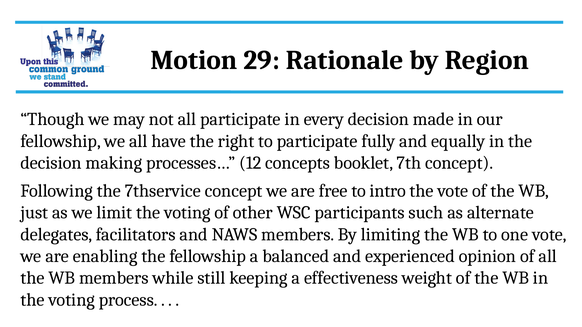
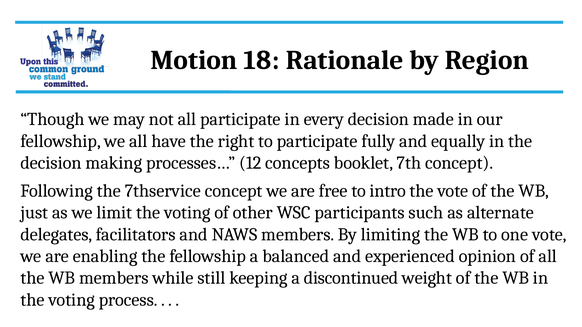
29: 29 -> 18
effectiveness: effectiveness -> discontinued
